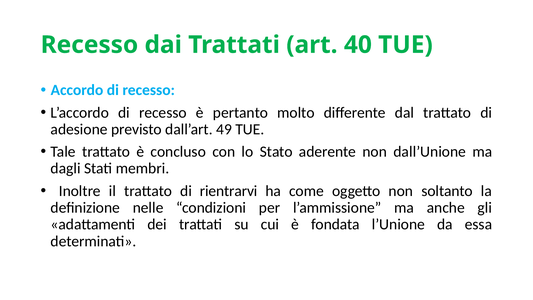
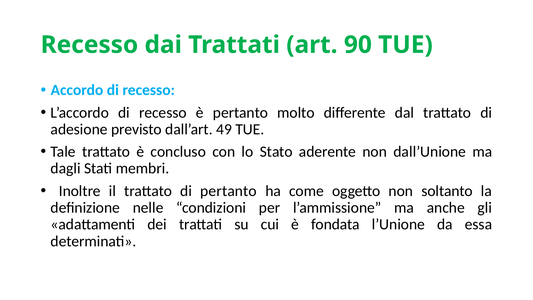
40: 40 -> 90
di rientrarvi: rientrarvi -> pertanto
